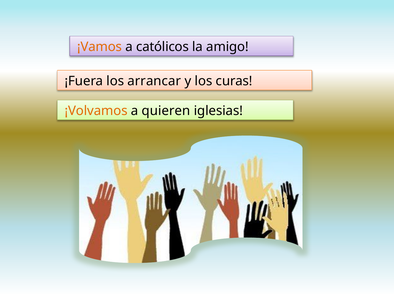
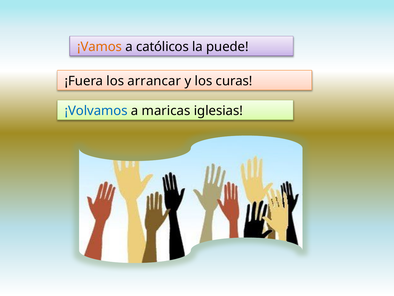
amigo: amigo -> puede
¡Volvamos colour: orange -> blue
quieren: quieren -> maricas
